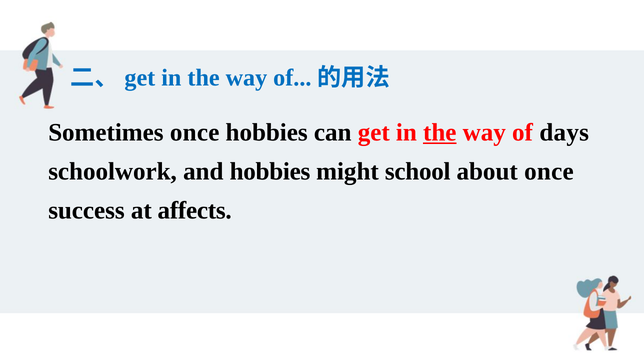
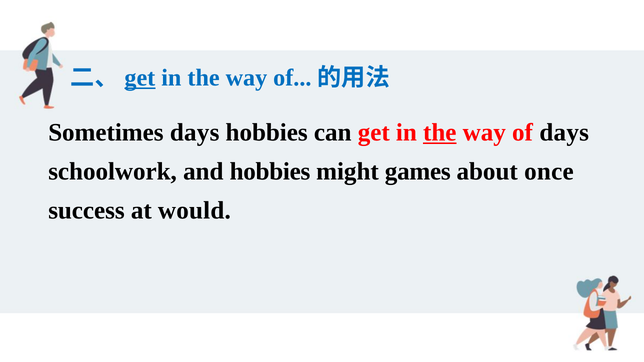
get at (140, 78) underline: none -> present
Sometimes once: once -> days
school: school -> games
affects: affects -> would
